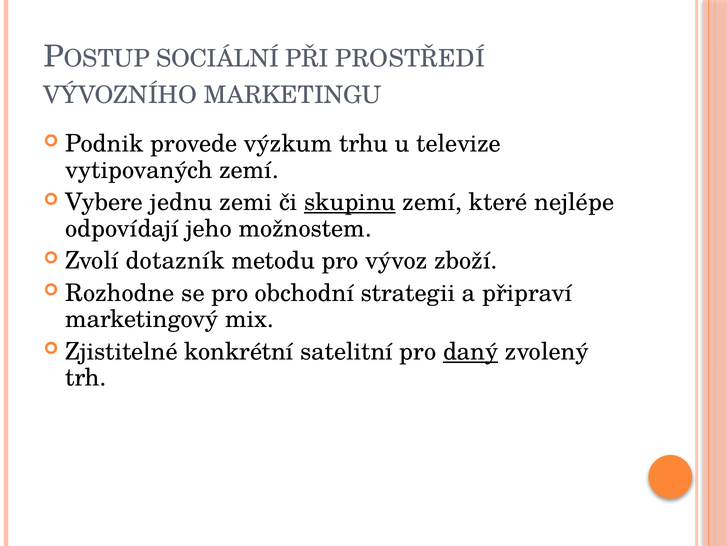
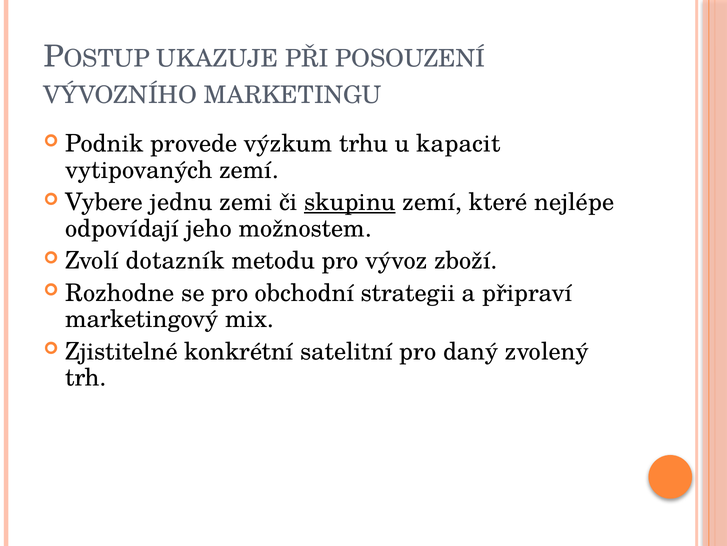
SOCIÁLNÍ: SOCIÁLNÍ -> UKAZUJE
PROSTŘEDÍ: PROSTŘEDÍ -> POSOUZENÍ
televize: televize -> kapacit
daný underline: present -> none
